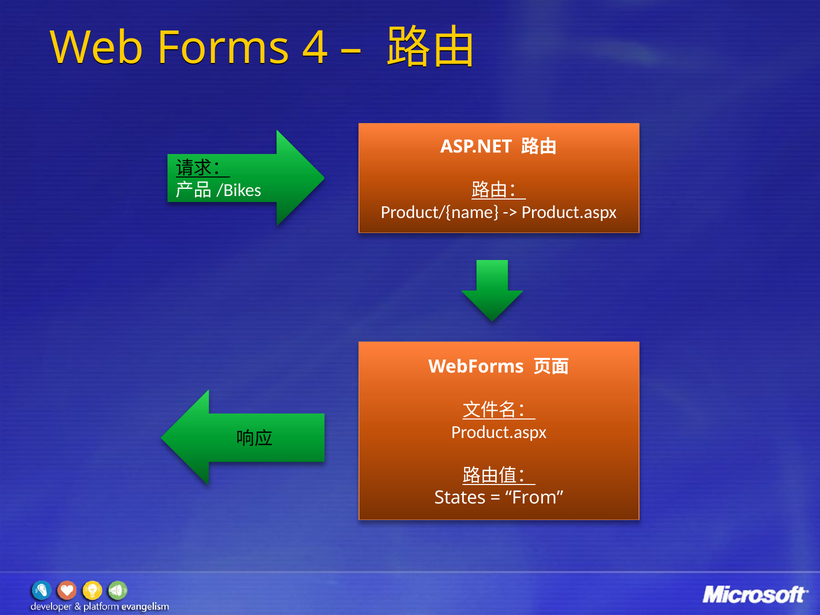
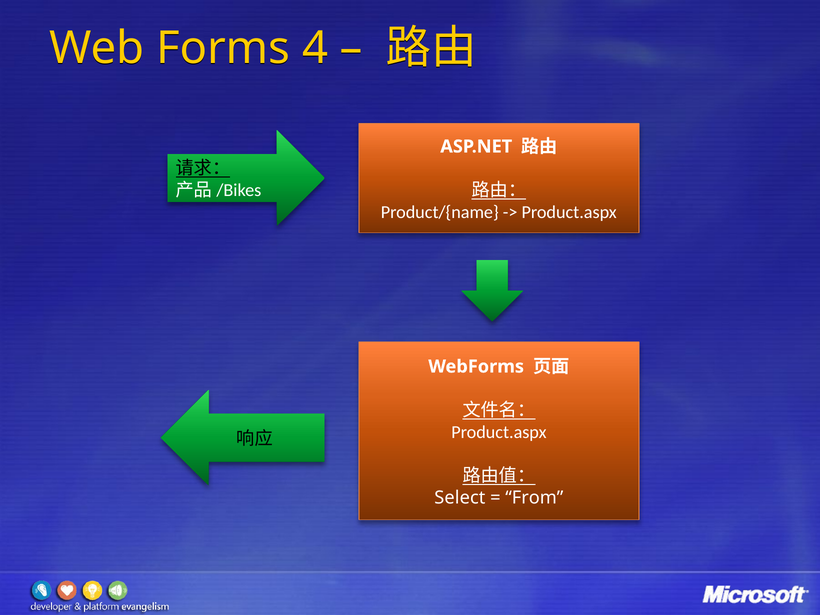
States: States -> Select
